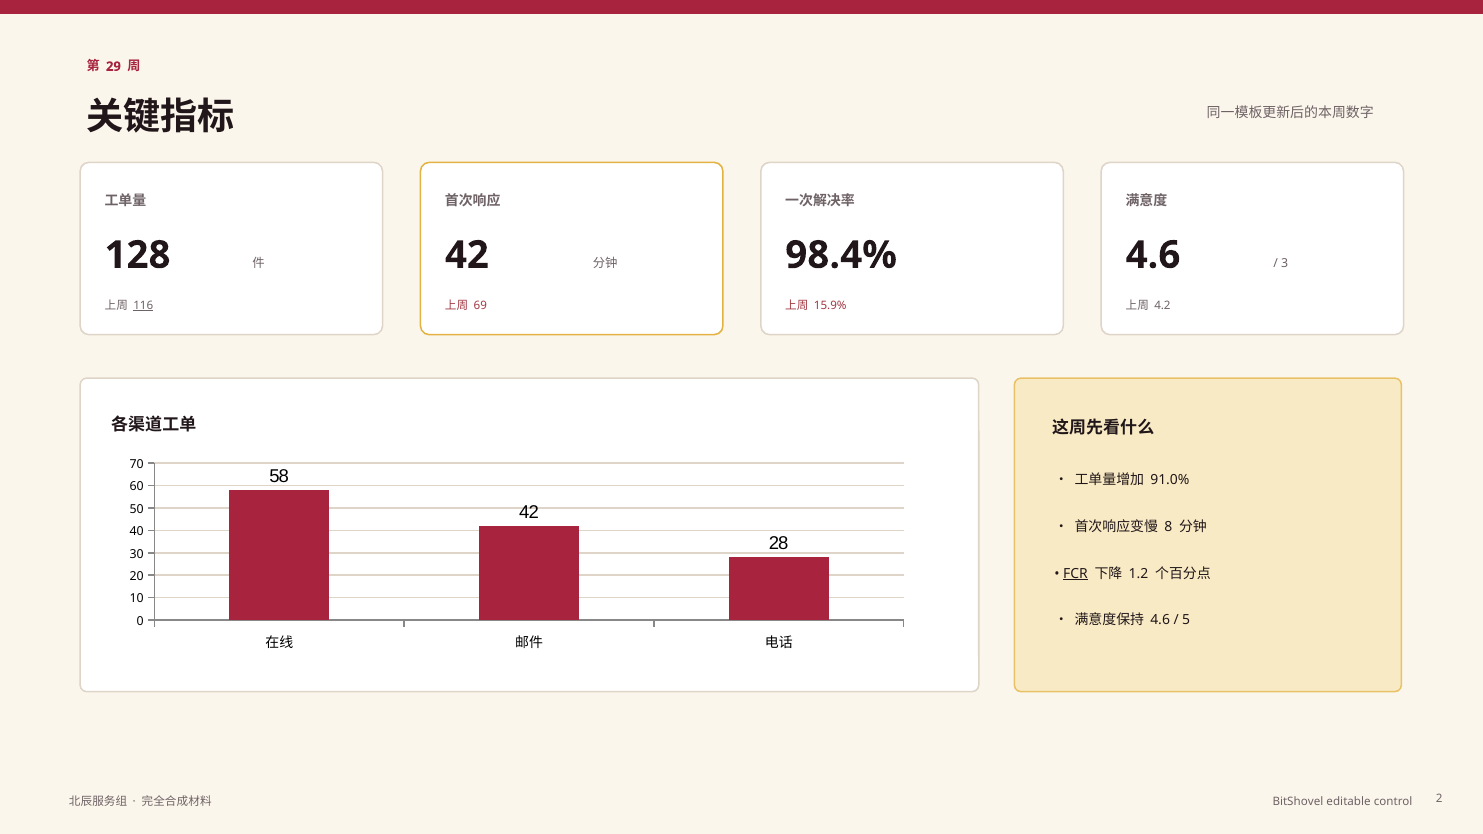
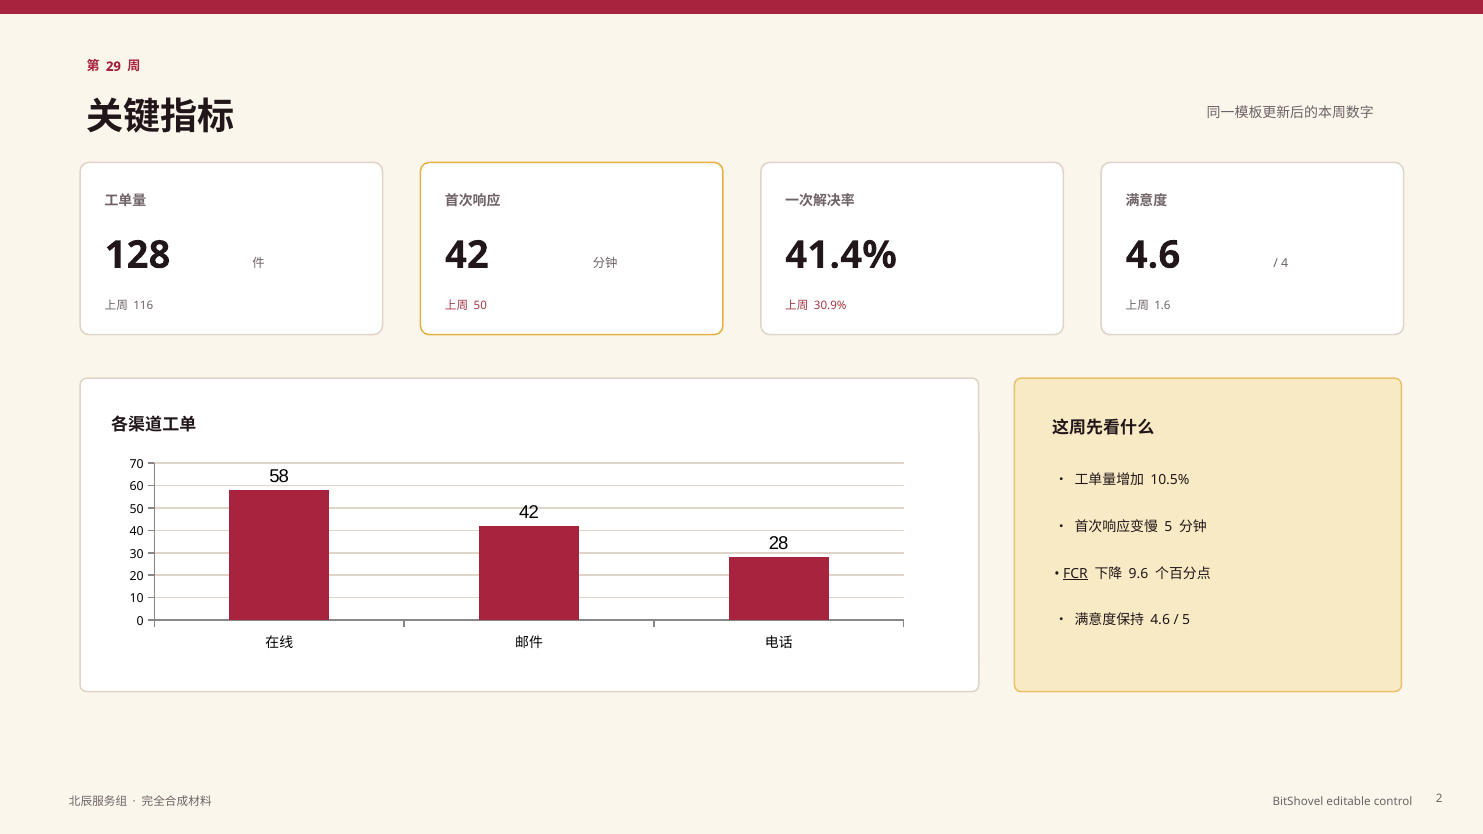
98.4%: 98.4% -> 41.4%
3: 3 -> 4
116 underline: present -> none
69 at (480, 305): 69 -> 50
15.9%: 15.9% -> 30.9%
4.2: 4.2 -> 1.6
91.0%: 91.0% -> 10.5%
8 at (1168, 527): 8 -> 5
1.2: 1.2 -> 9.6
